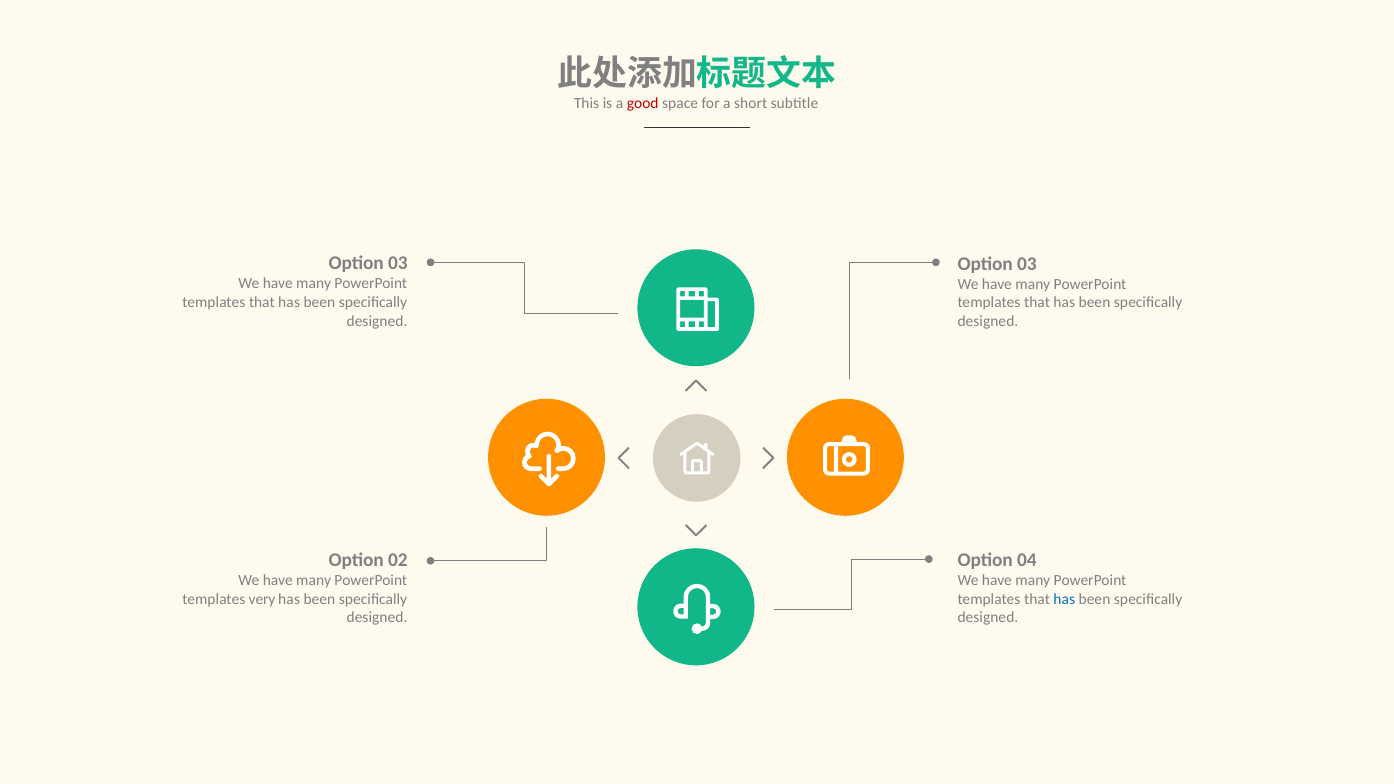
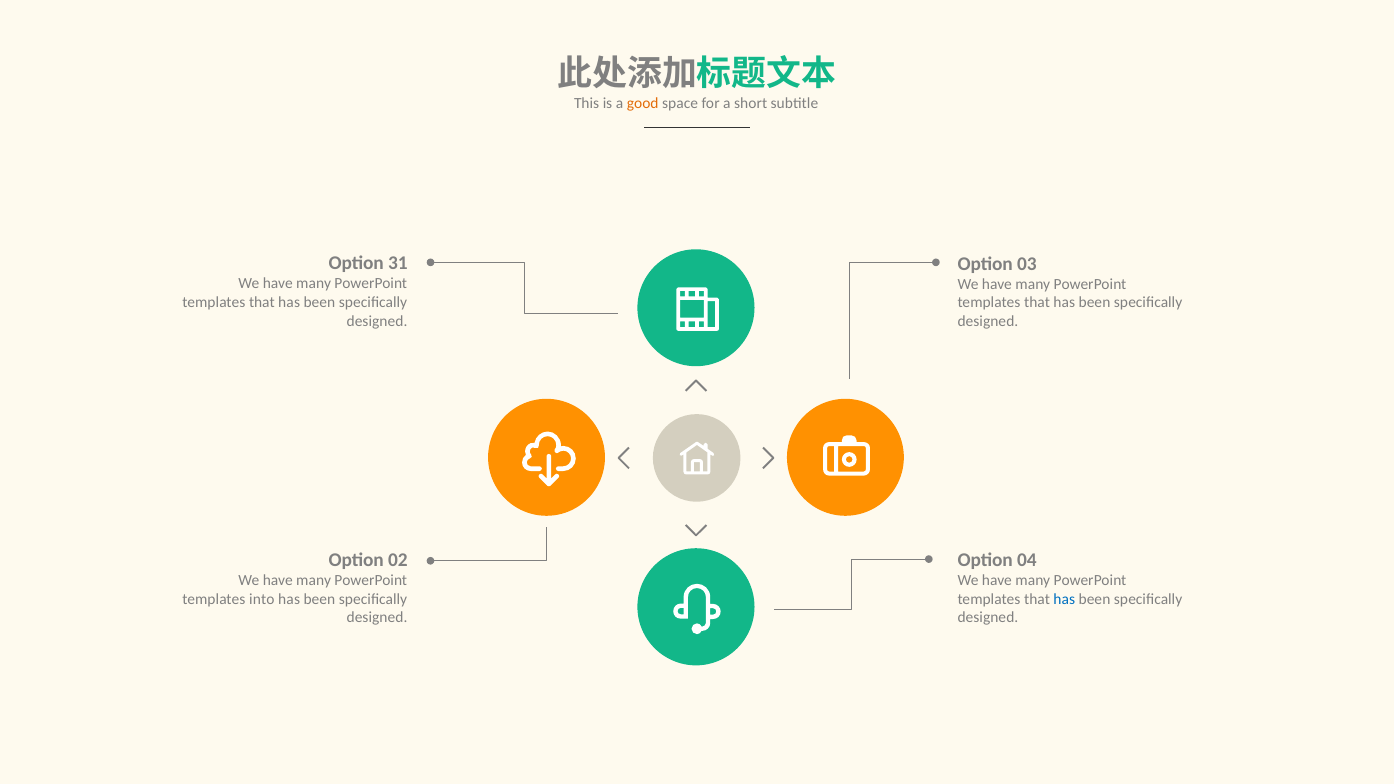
good colour: red -> orange
03 at (398, 263): 03 -> 31
very: very -> into
